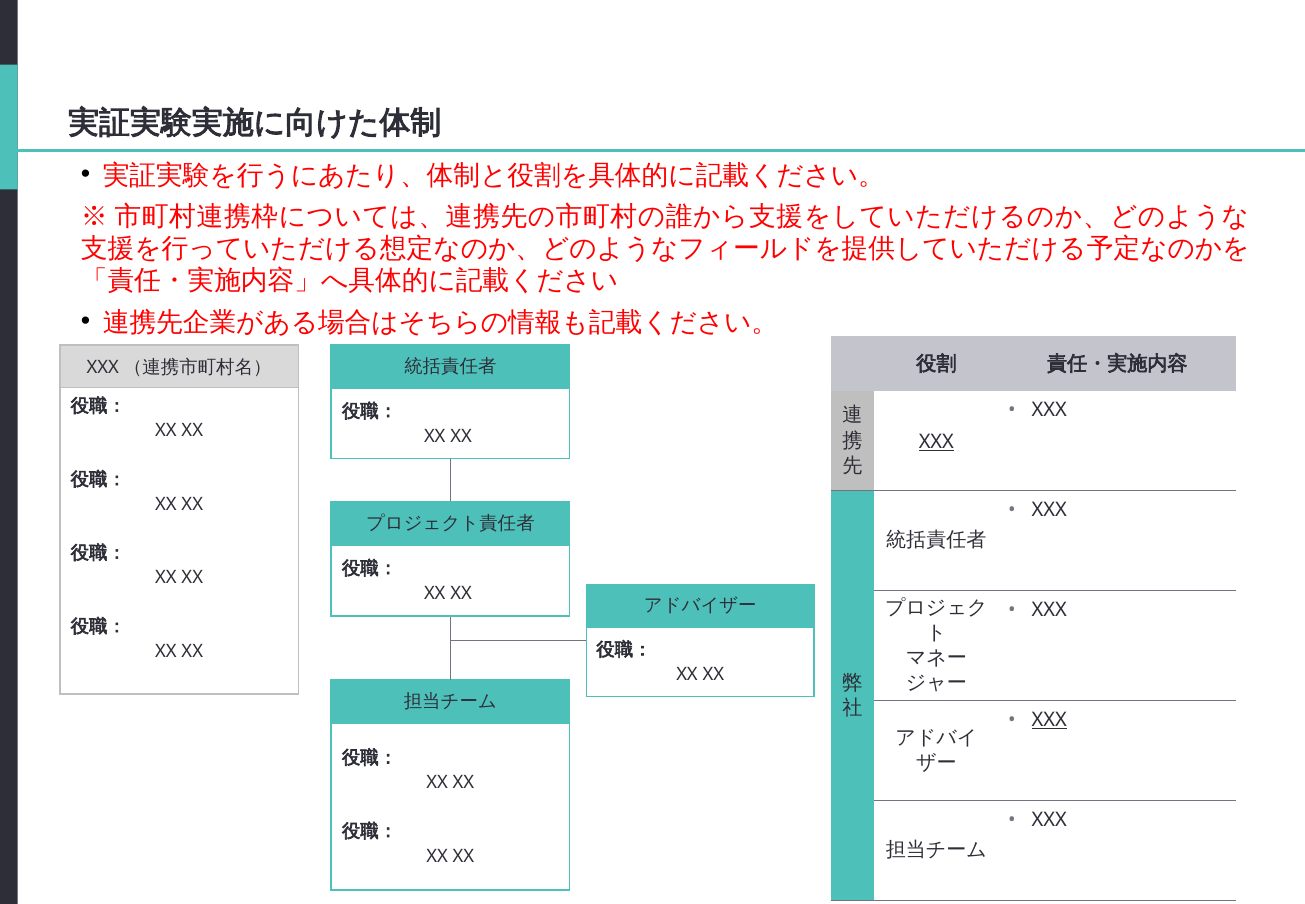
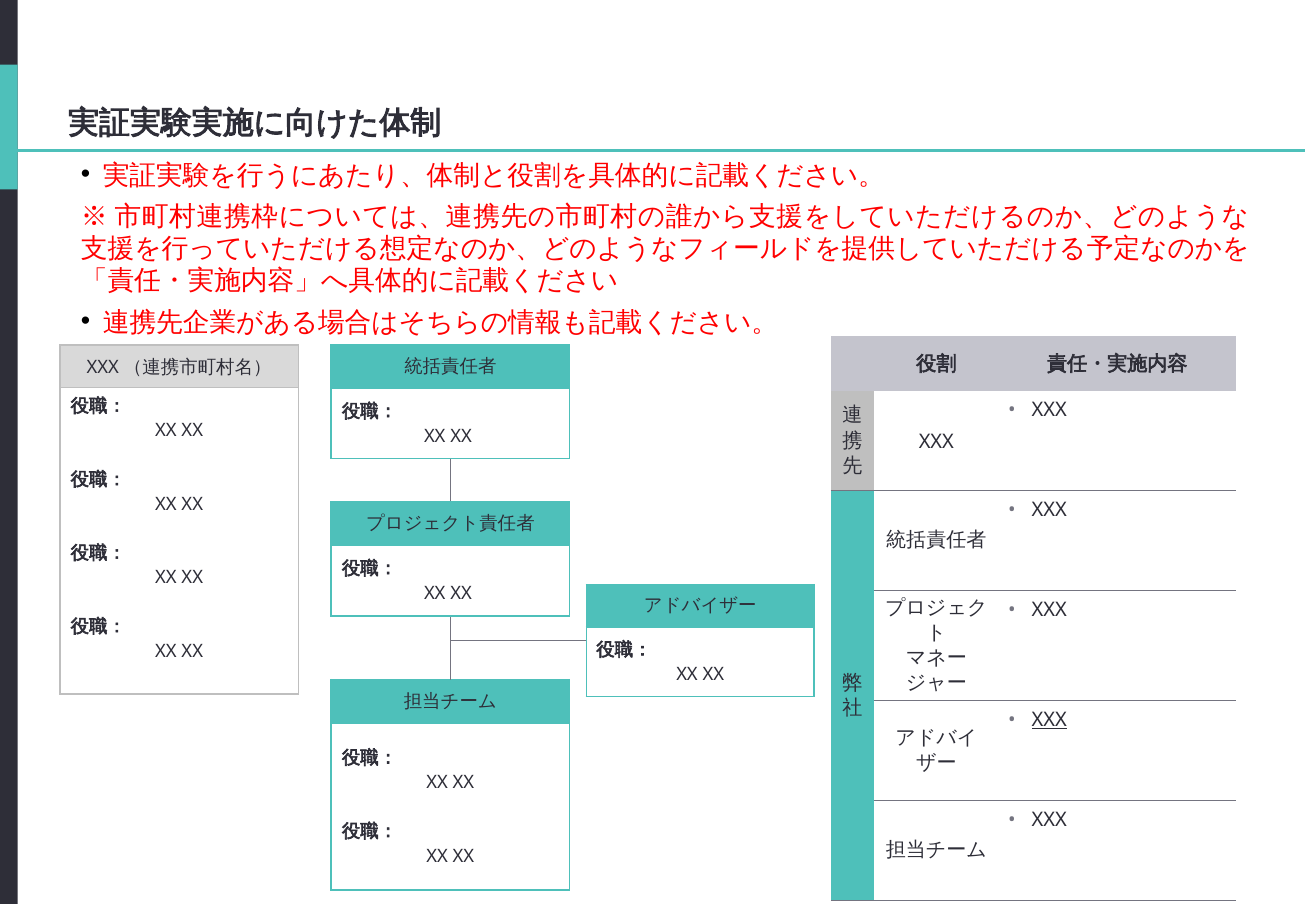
XXX at (936, 441) underline: present -> none
